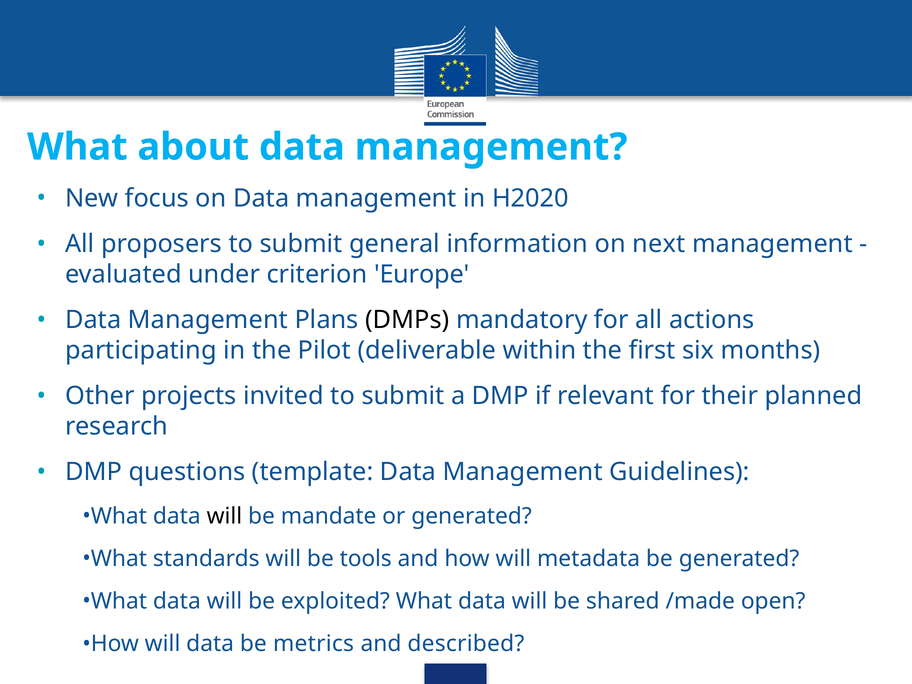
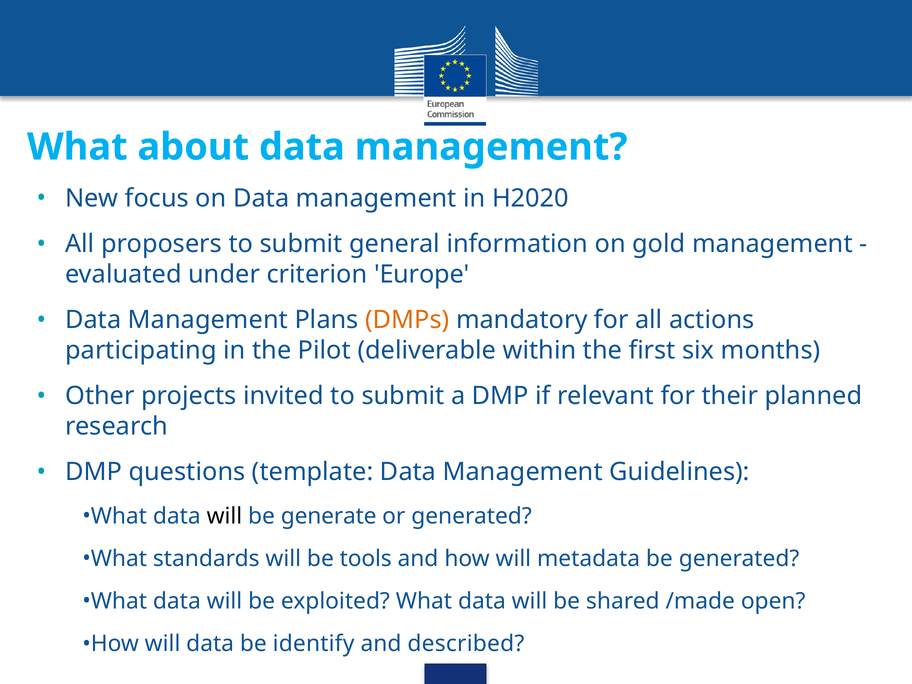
next: next -> gold
DMPs colour: black -> orange
mandate: mandate -> generate
metrics: metrics -> identify
